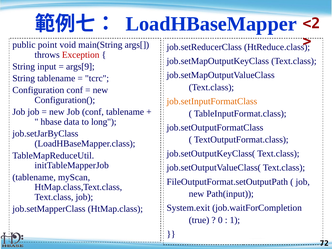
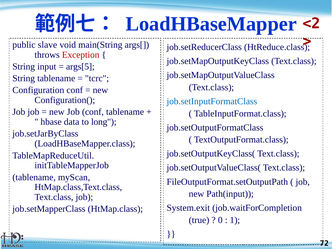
point: point -> slave
args[9: args[9 -> args[5
job.setInputFormatClass colour: orange -> blue
